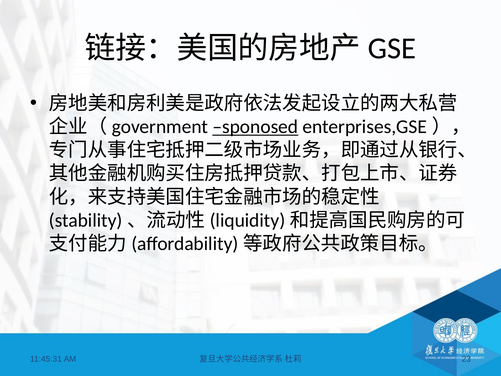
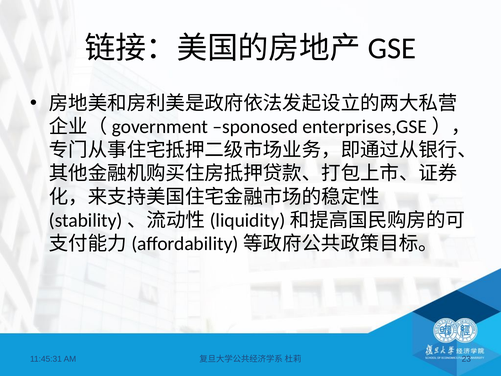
sponosed underline: present -> none
